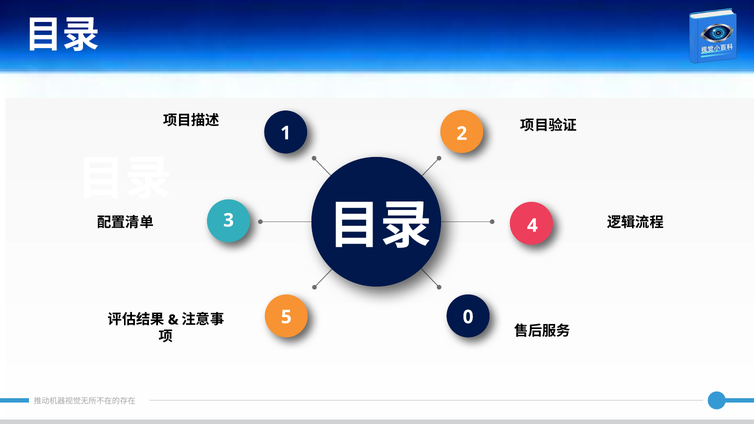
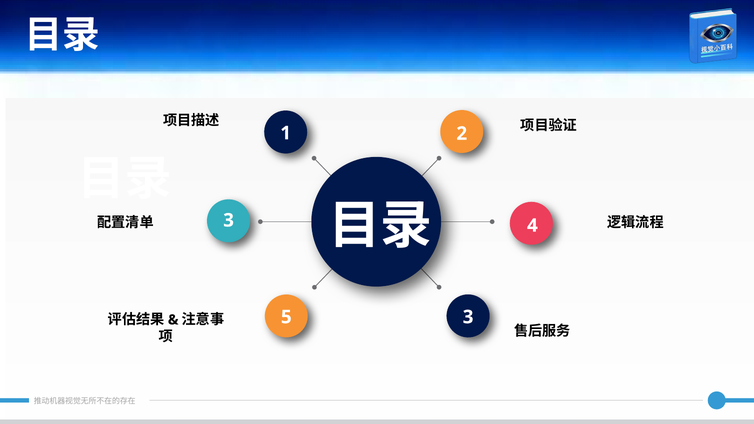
5 0: 0 -> 3
